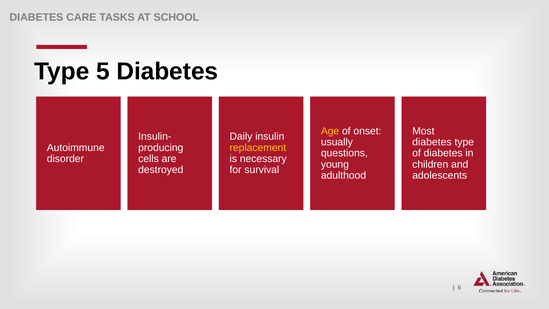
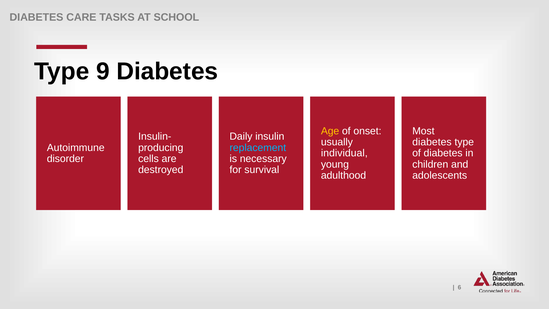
5: 5 -> 9
replacement colour: yellow -> light blue
questions: questions -> individual
